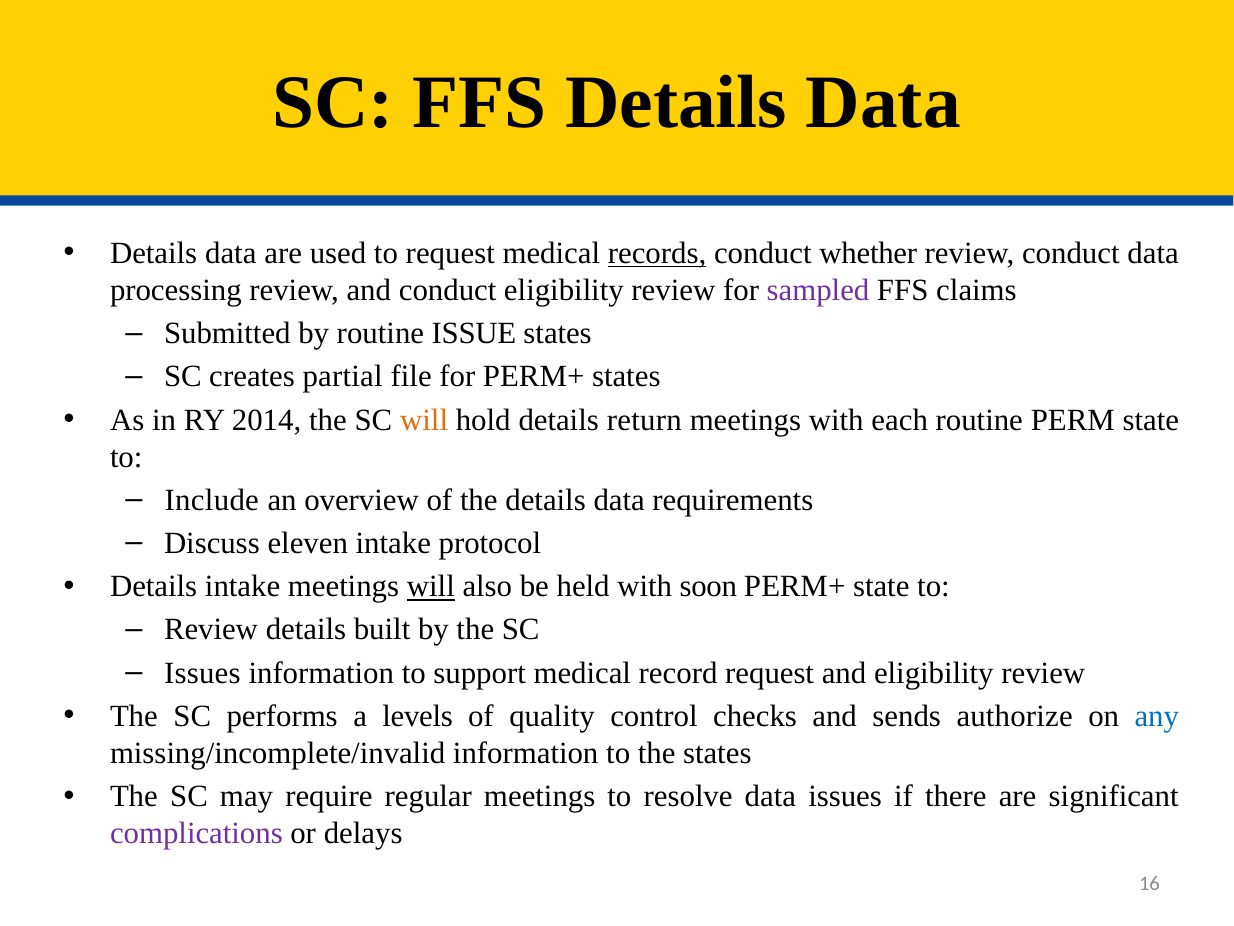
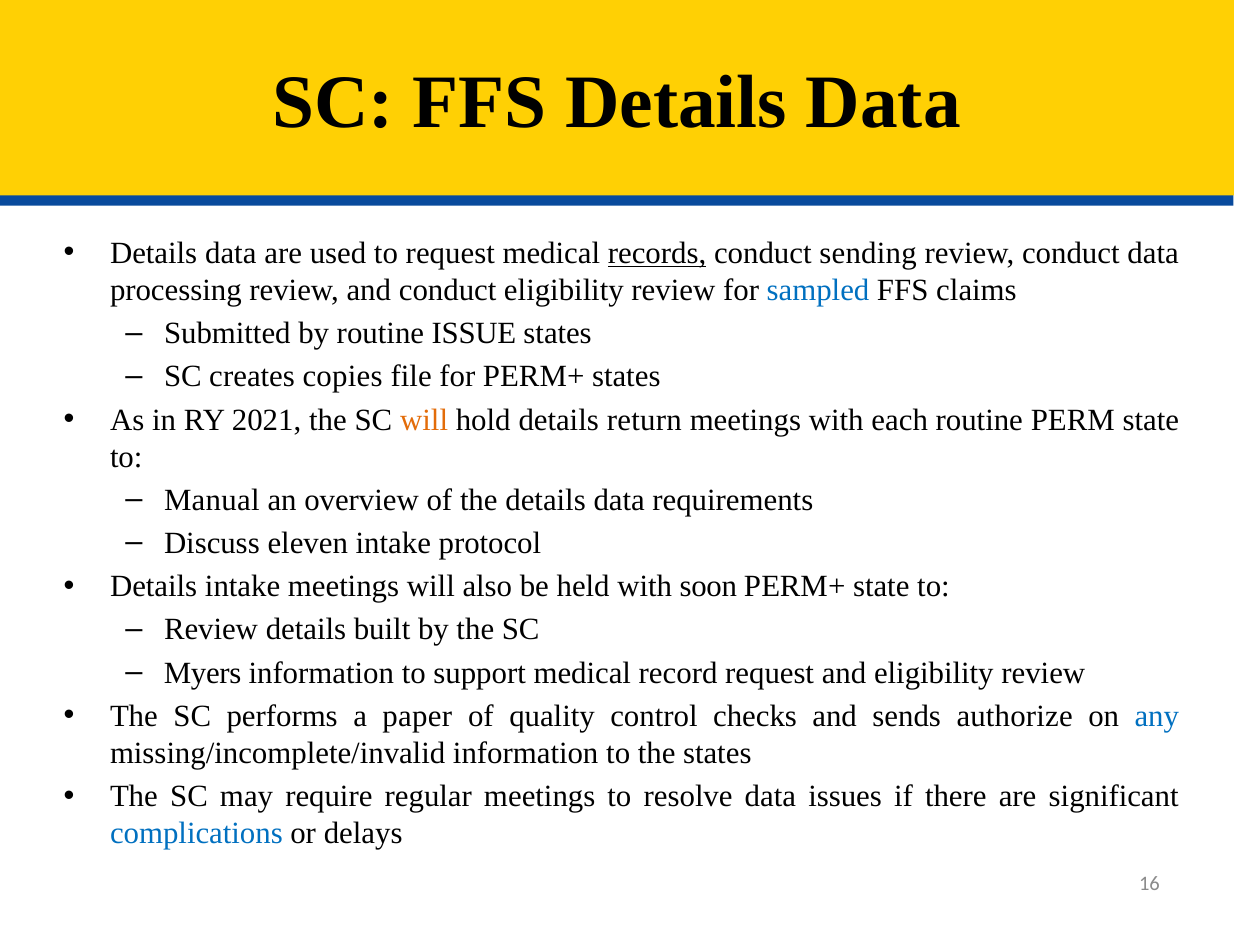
whether: whether -> sending
sampled colour: purple -> blue
partial: partial -> copies
2014: 2014 -> 2021
Include: Include -> Manual
will at (431, 586) underline: present -> none
Issues at (202, 673): Issues -> Myers
levels: levels -> paper
complications colour: purple -> blue
